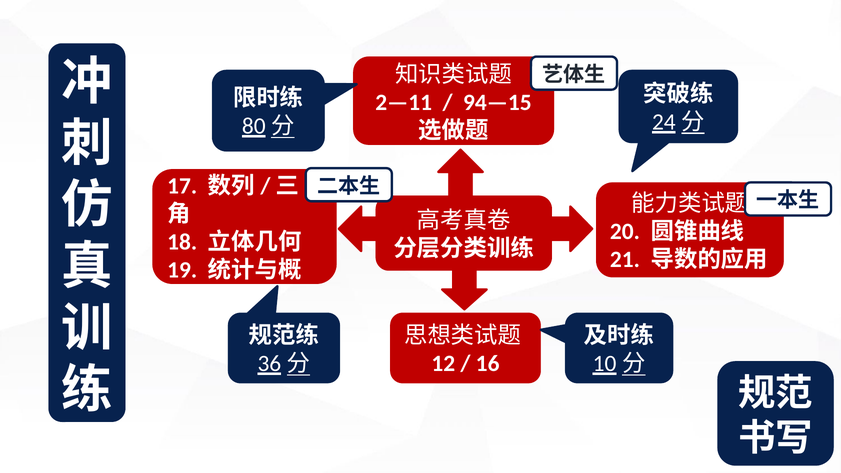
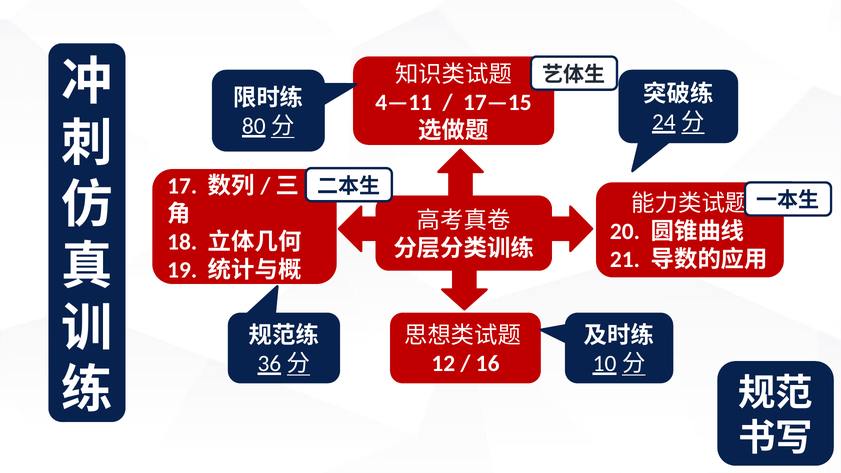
2—11: 2—11 -> 4—11
94—15: 94—15 -> 17—15
